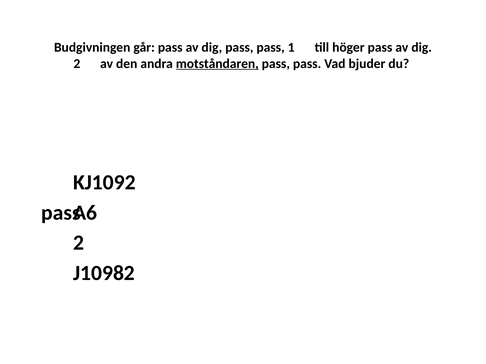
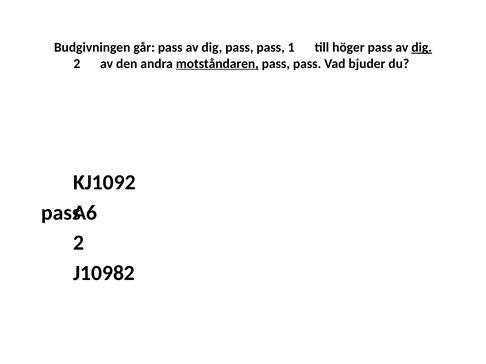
dig at (422, 47) underline: none -> present
